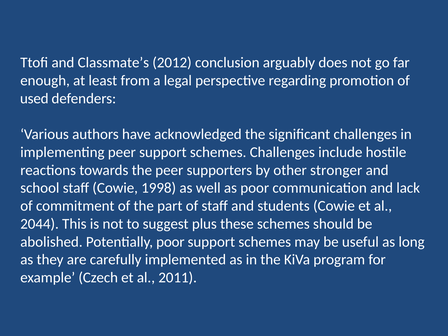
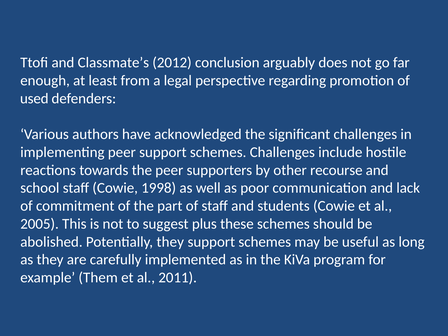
stronger: stronger -> recourse
2044: 2044 -> 2005
Potentially poor: poor -> they
Czech: Czech -> Them
